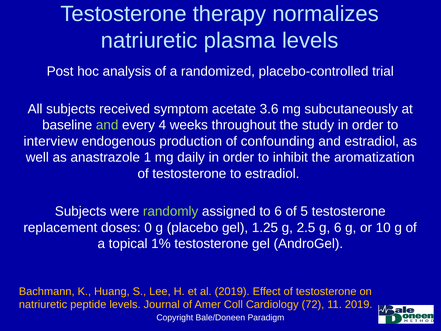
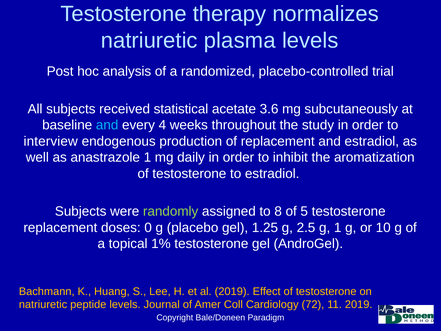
symptom: symptom -> statistical
and at (107, 125) colour: light green -> light blue
of confounding: confounding -> replacement
to 6: 6 -> 8
g 6: 6 -> 1
